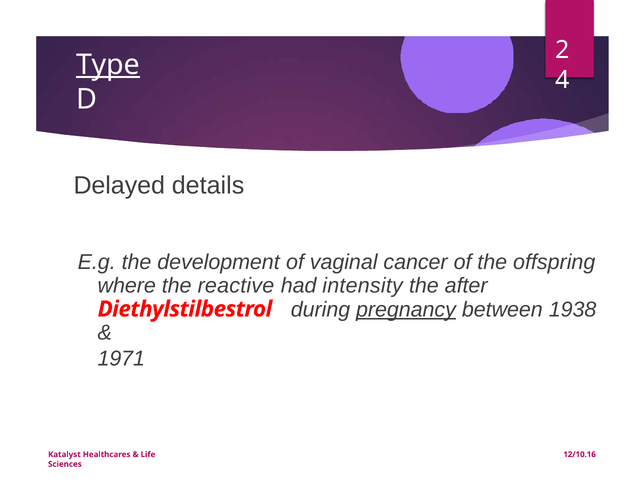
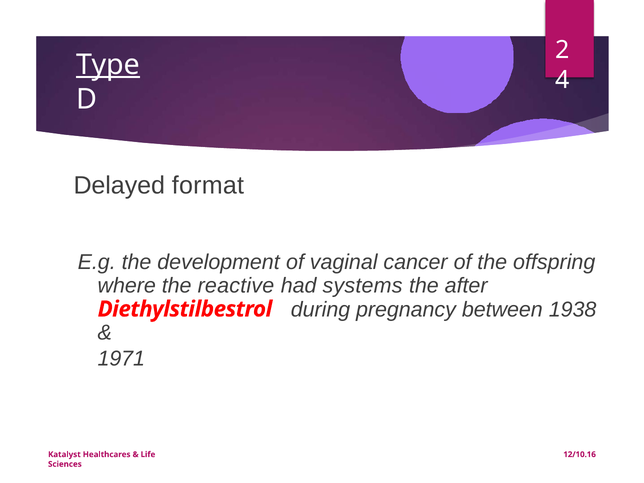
details: details -> format
intensity: intensity -> systems
pregnancy underline: present -> none
